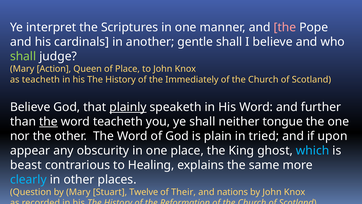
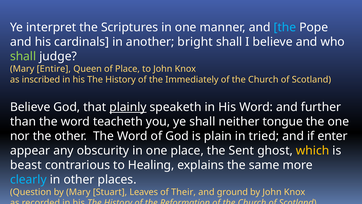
the at (285, 27) colour: pink -> light blue
gentle: gentle -> bright
Action: Action -> Entire
as teacheth: teacheth -> inscribed
the at (48, 121) underline: present -> none
upon: upon -> enter
King: King -> Sent
which colour: light blue -> yellow
Twelve: Twelve -> Leaves
nations: nations -> ground
